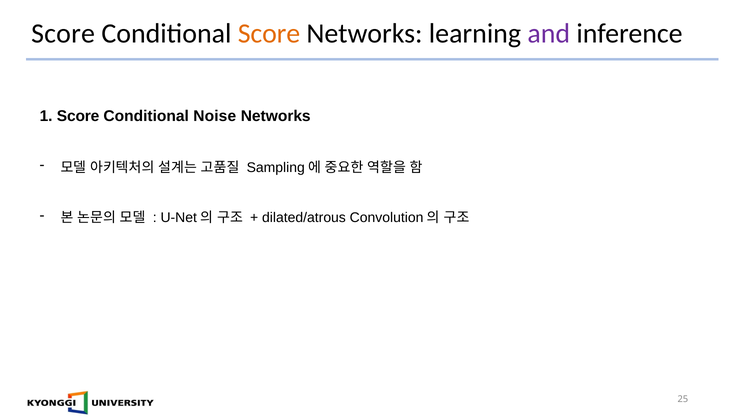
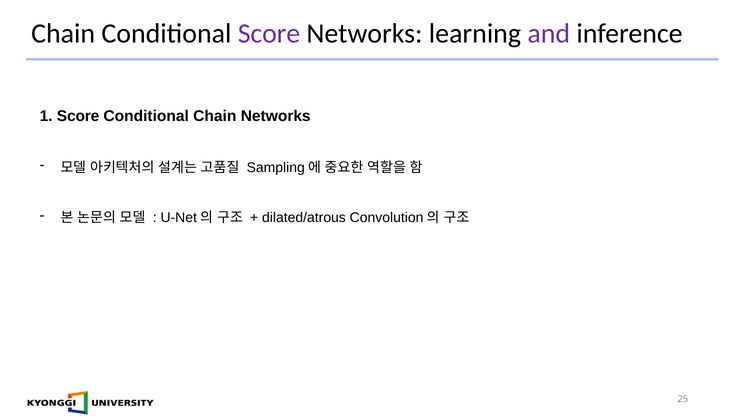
Score at (63, 34): Score -> Chain
Score at (269, 34) colour: orange -> purple
Conditional Noise: Noise -> Chain
